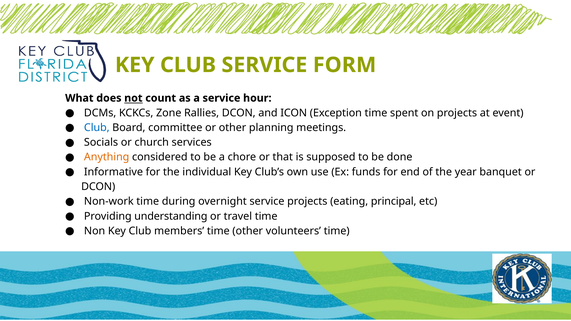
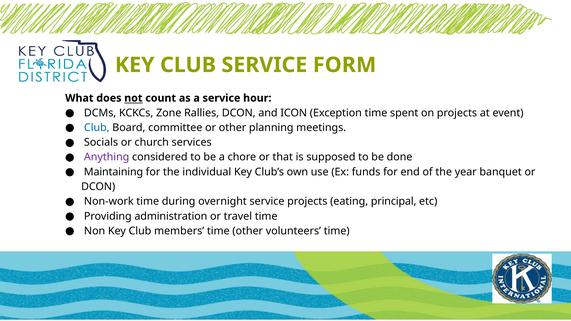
Anything colour: orange -> purple
Informative: Informative -> Maintaining
understanding: understanding -> administration
